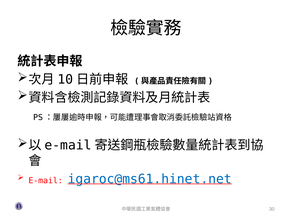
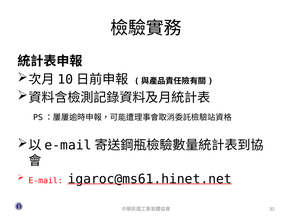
igaroc@ms61.hinet.net colour: blue -> black
